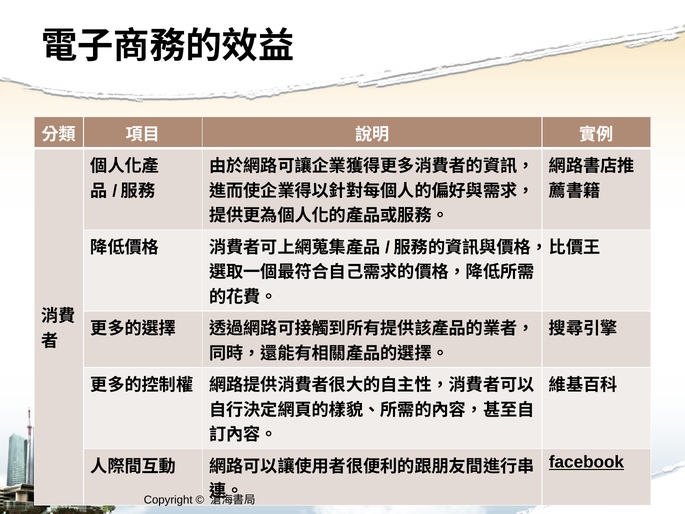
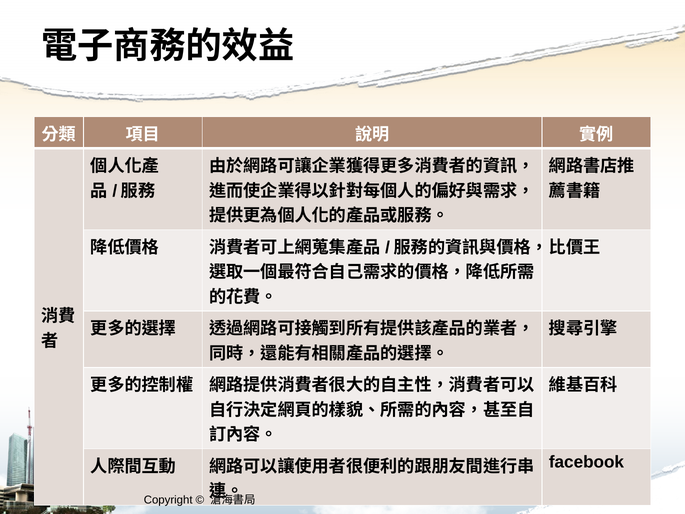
facebook underline: present -> none
